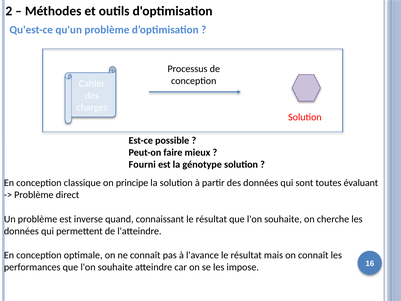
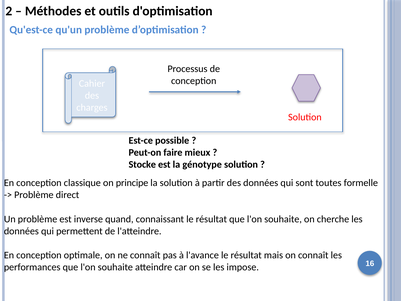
Fourni: Fourni -> Stocke
évaluant: évaluant -> formelle
